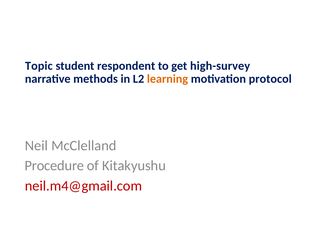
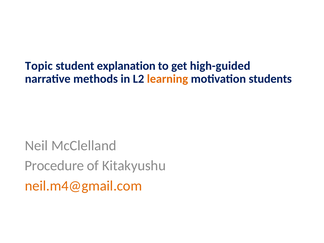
respondent: respondent -> explanation
high-survey: high-survey -> high-guided
protocol: protocol -> students
neil.m4@gmail.com colour: red -> orange
